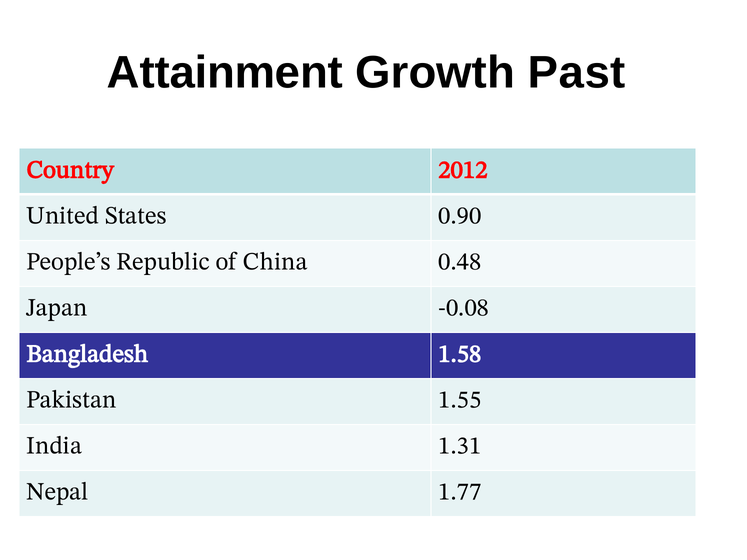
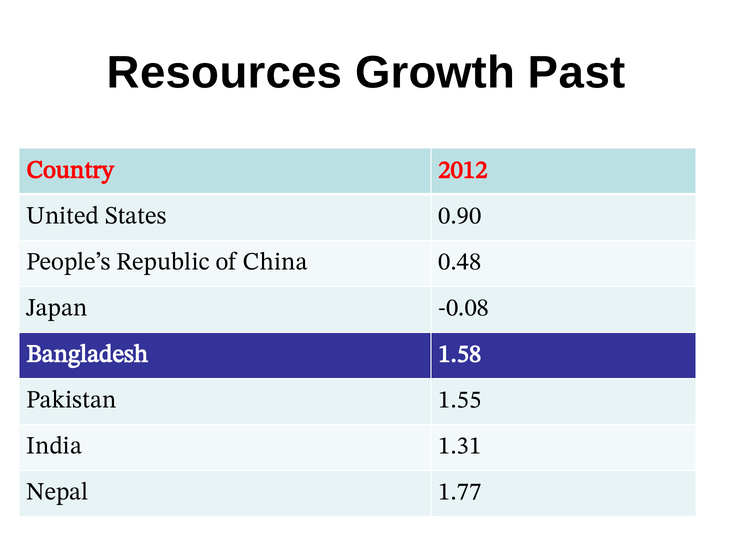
Attainment: Attainment -> Resources
